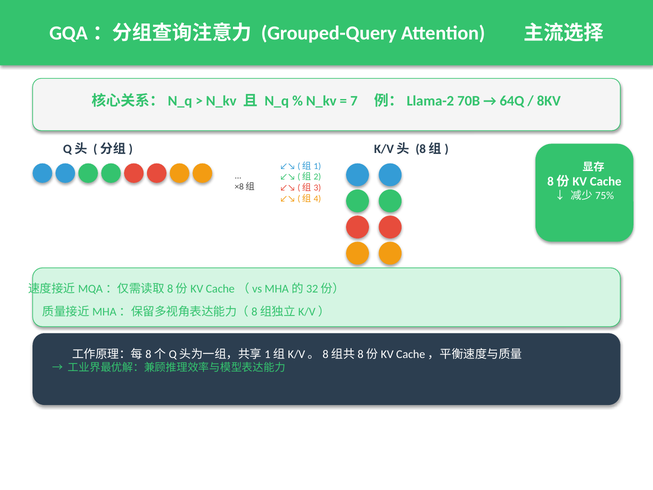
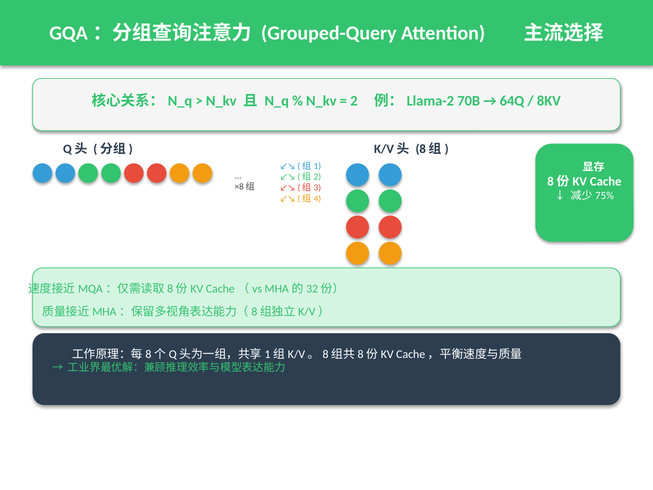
7: 7 -> 2
